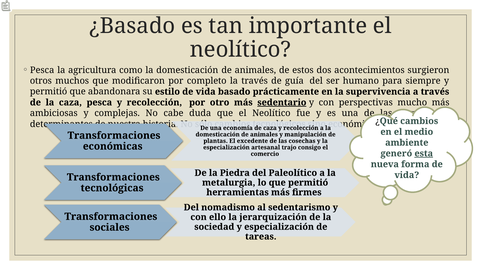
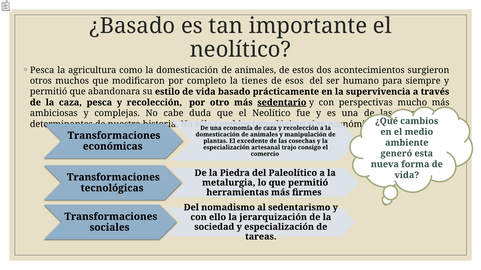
la través: través -> tienes
guía: guía -> esos
esta underline: present -> none
